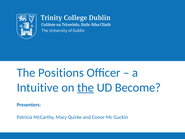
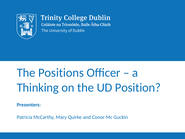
Intuitive: Intuitive -> Thinking
the at (86, 87) underline: present -> none
Become: Become -> Position
